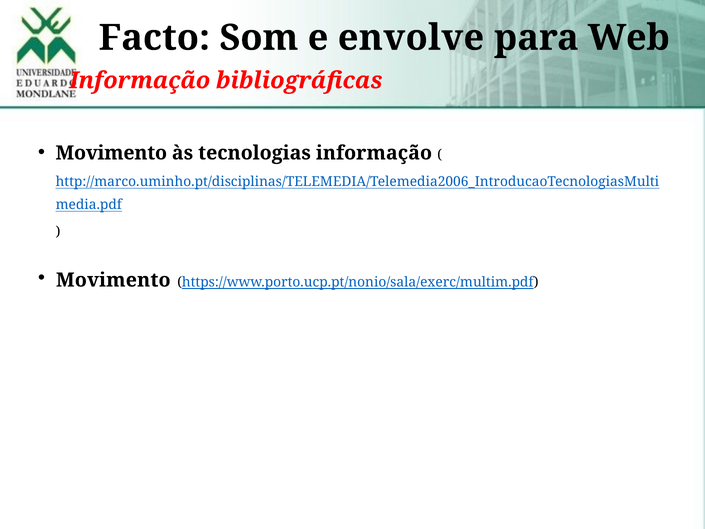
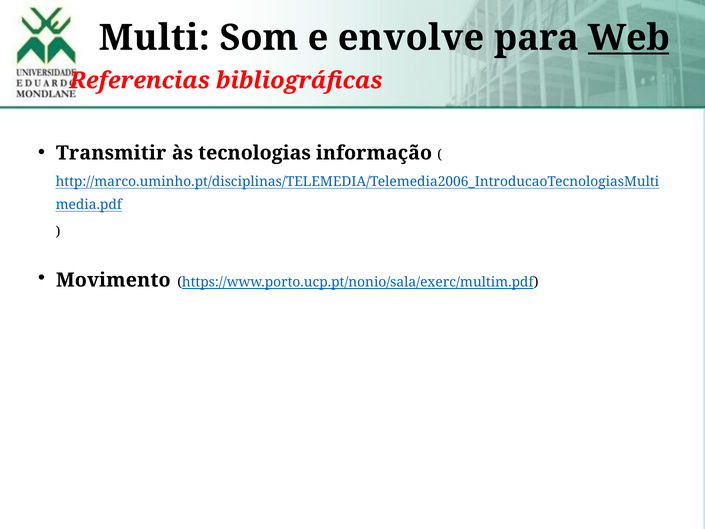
Facto: Facto -> Multi
Web underline: none -> present
Informação at (140, 80): Informação -> Referencias
Movimento at (111, 153): Movimento -> Transmitir
